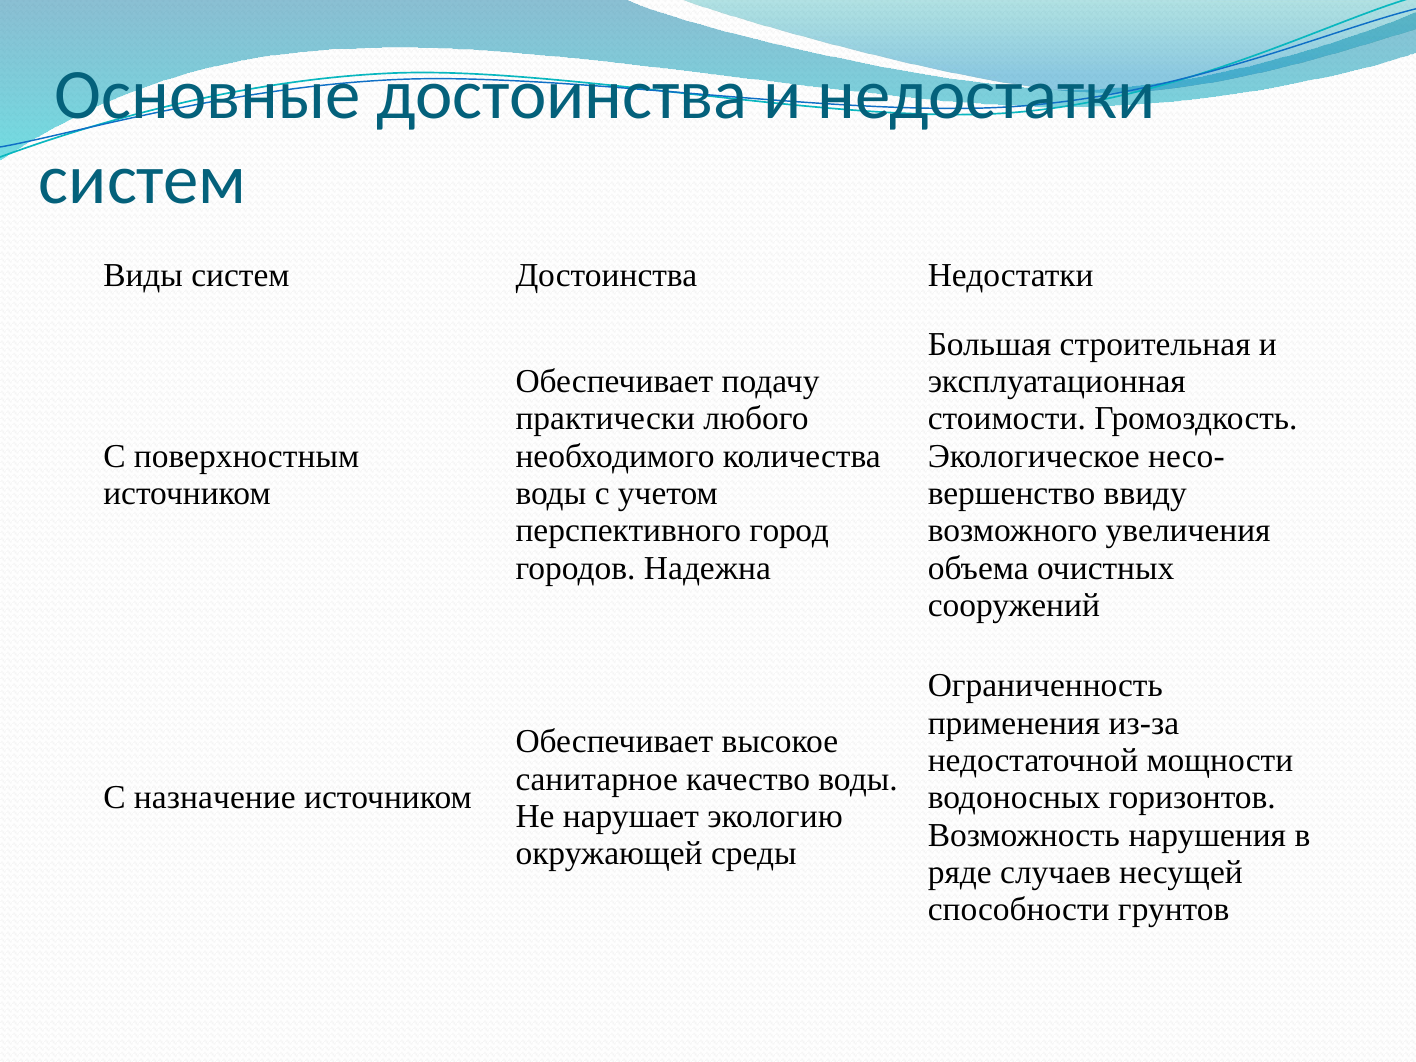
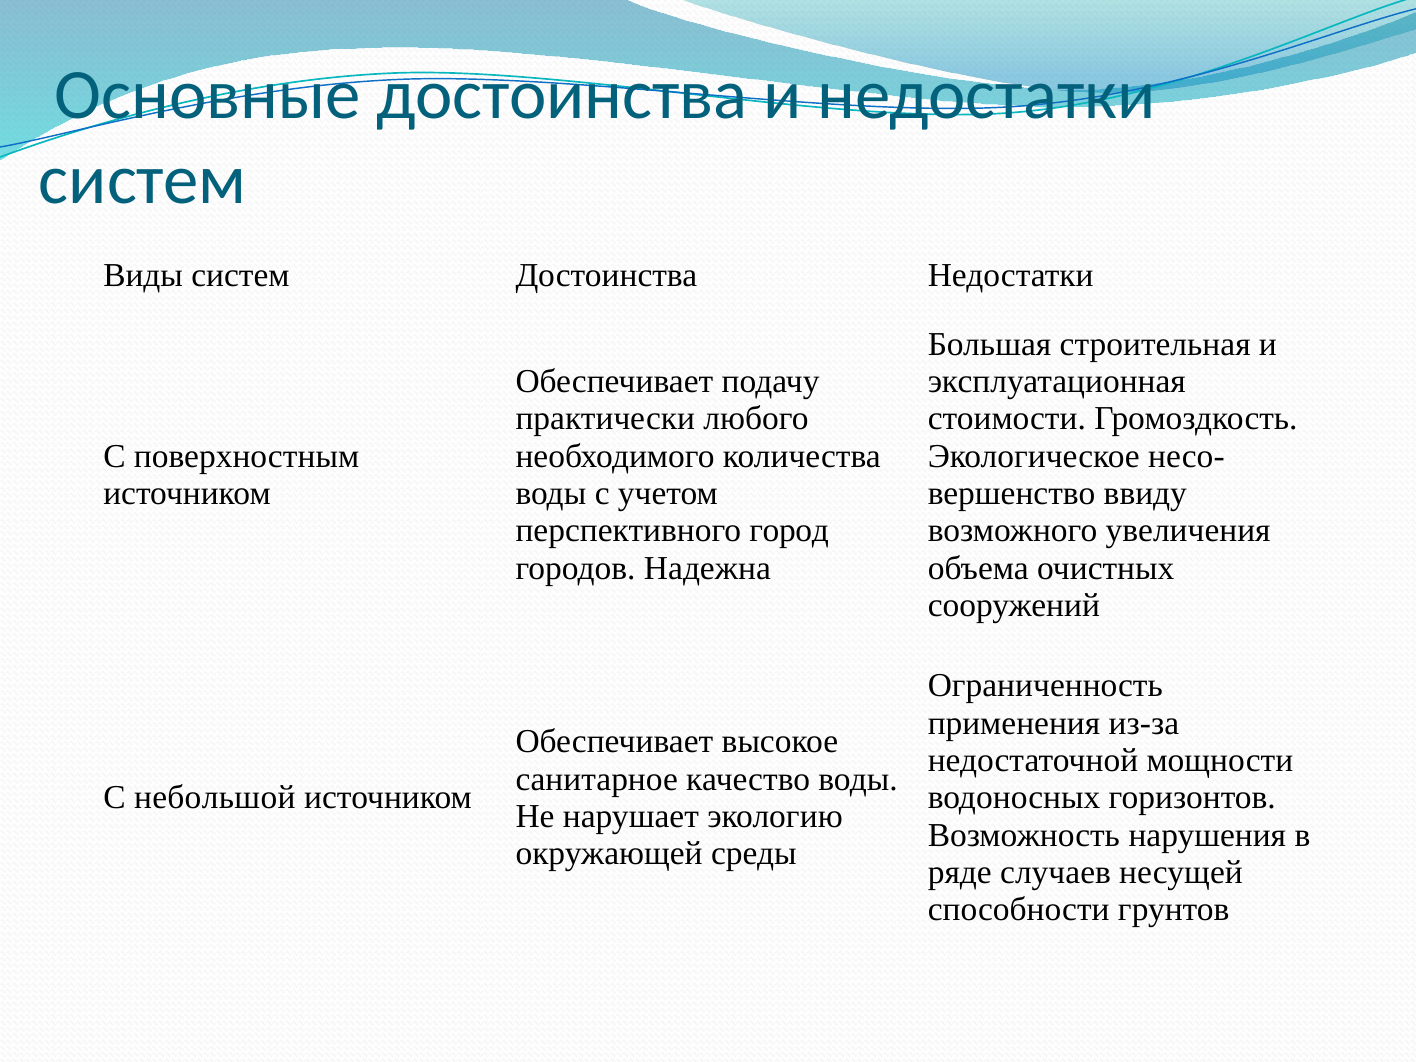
назначение: назначение -> небольшой
